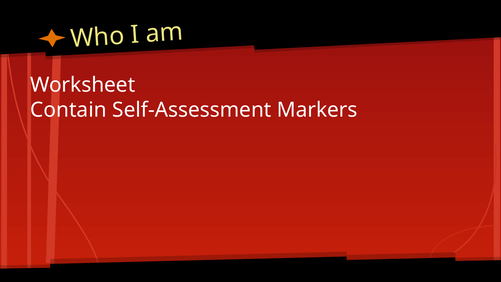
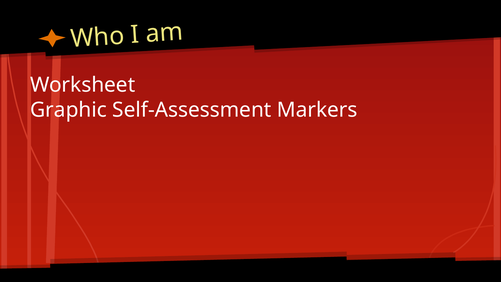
Contain: Contain -> Graphic
